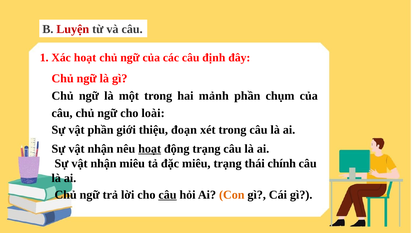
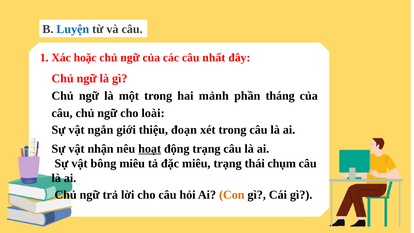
Luyện colour: red -> blue
Xác hoạt: hoạt -> hoặc
định: định -> nhất
chụm: chụm -> tháng
vật phần: phần -> ngắn
nhận at (104, 163): nhận -> bông
chính: chính -> chụm
câu at (168, 195) underline: present -> none
